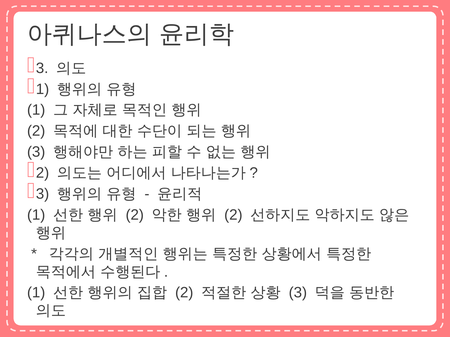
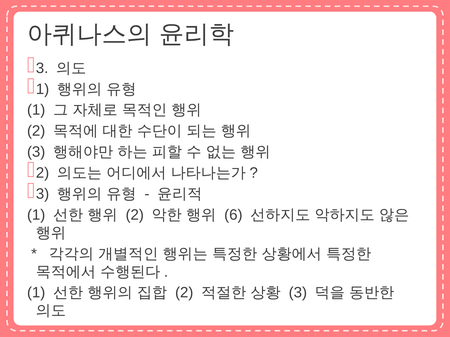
2 at (233, 215): 2 -> 6
